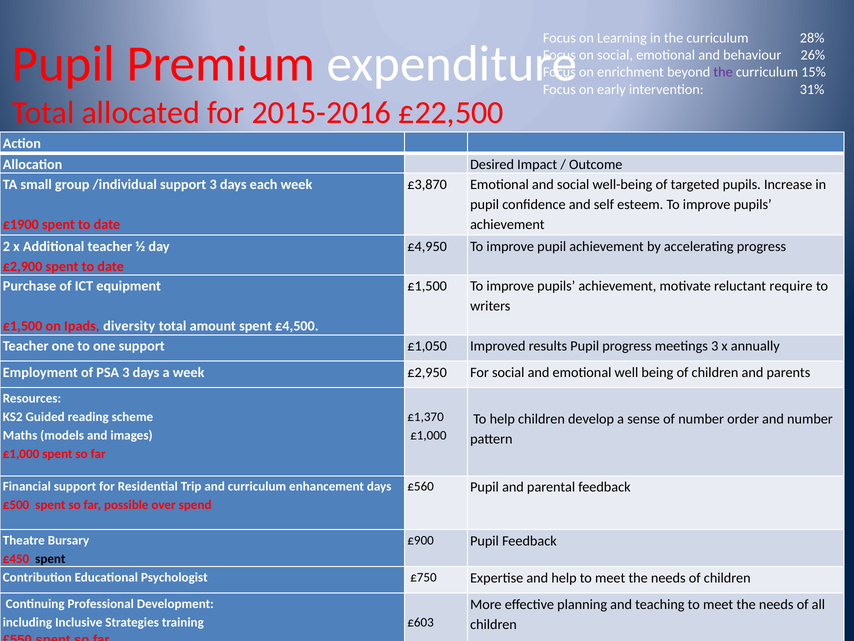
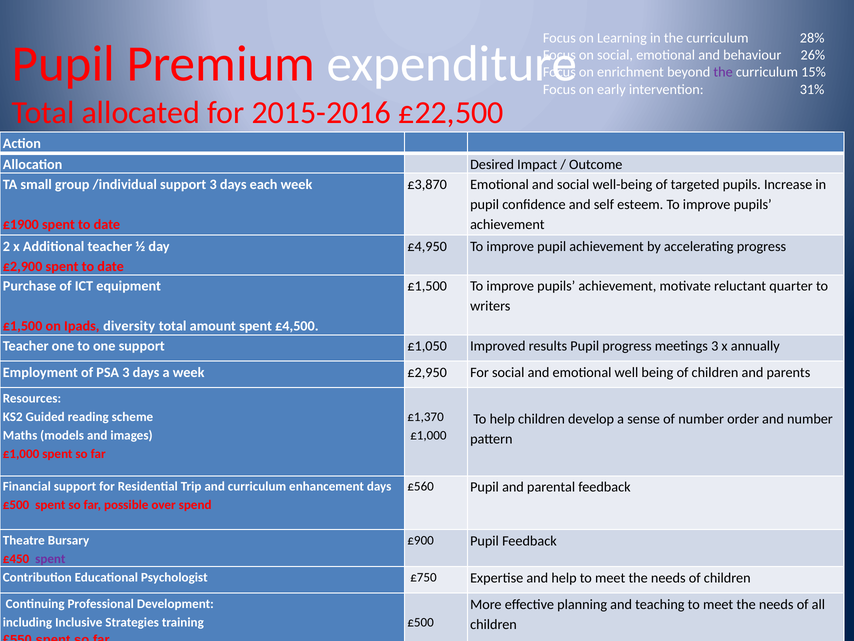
require: require -> quarter
spent at (50, 558) colour: black -> purple
£603 at (421, 622): £603 -> £500
